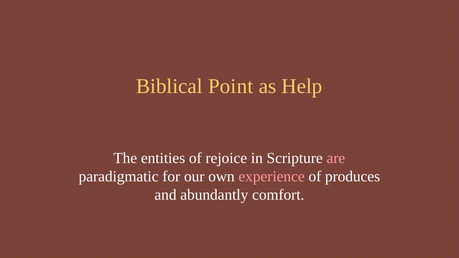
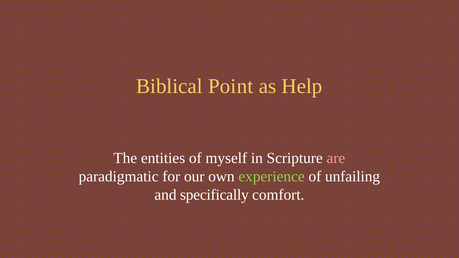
rejoice: rejoice -> myself
experience colour: pink -> light green
produces: produces -> unfailing
abundantly: abundantly -> specifically
